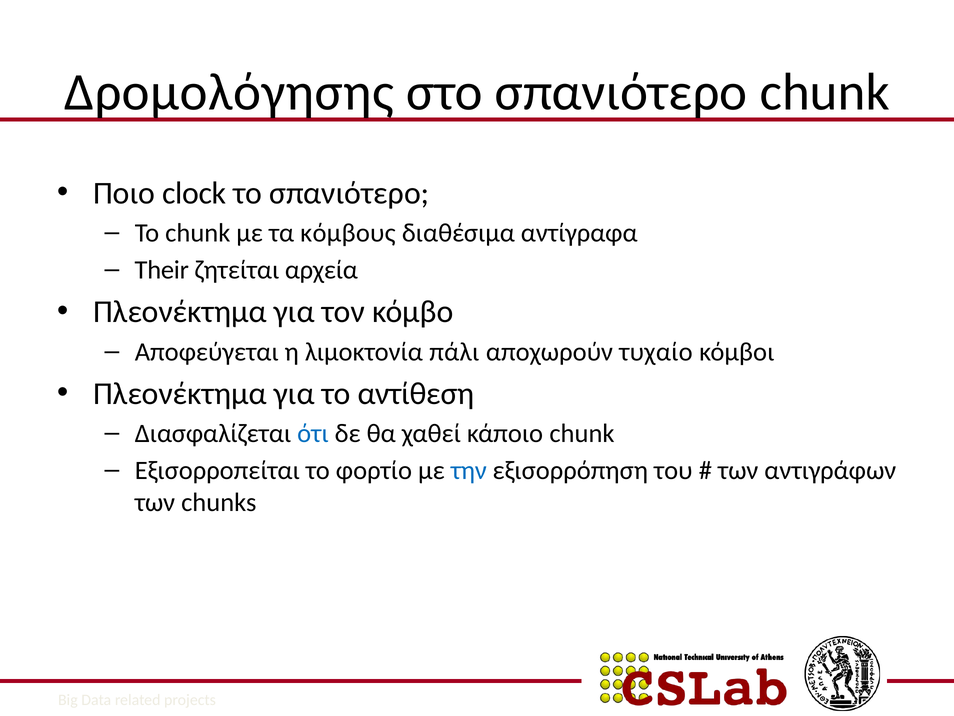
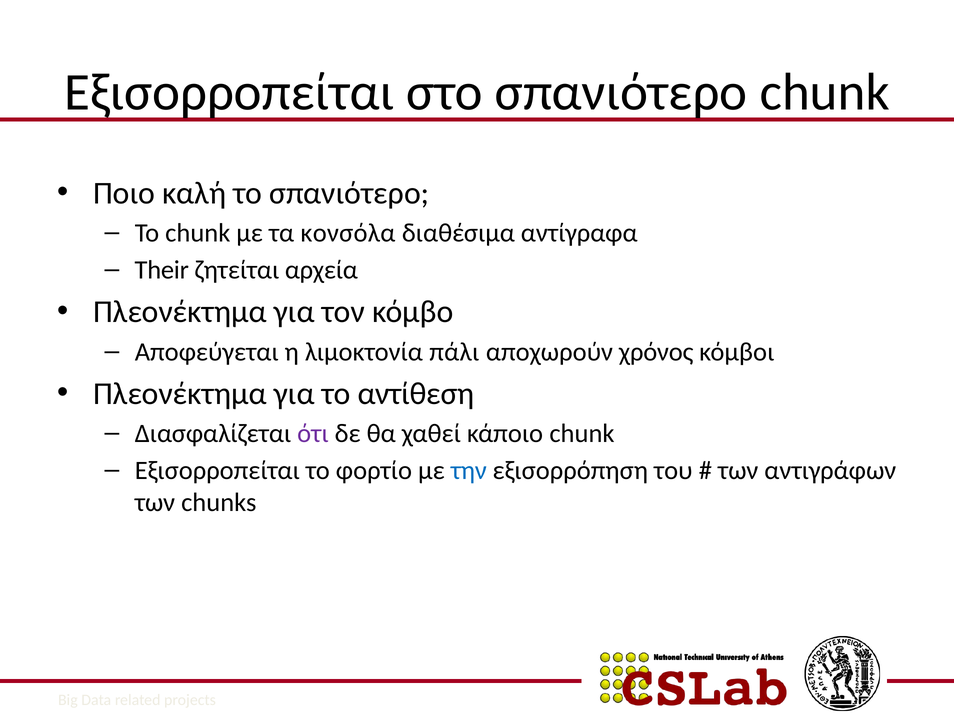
Δρομολόγησης at (229, 92): Δρομολόγησης -> Εξισορροπείται
clock: clock -> καλή
κόμβους: κόμβους -> κονσόλα
τυχαίο: τυχαίο -> χρόνος
ότι colour: blue -> purple
